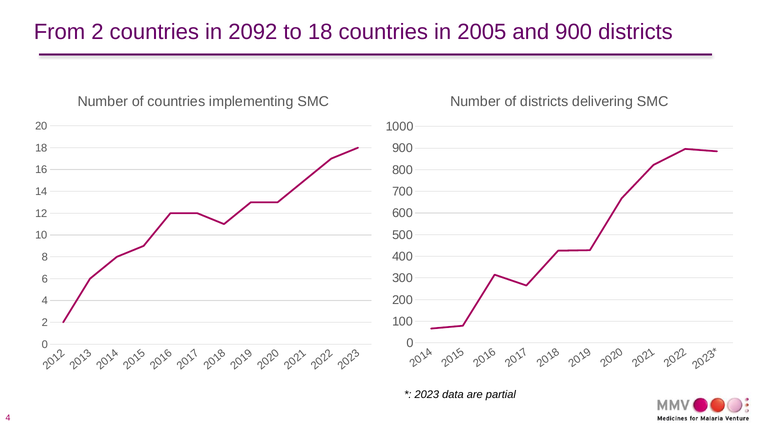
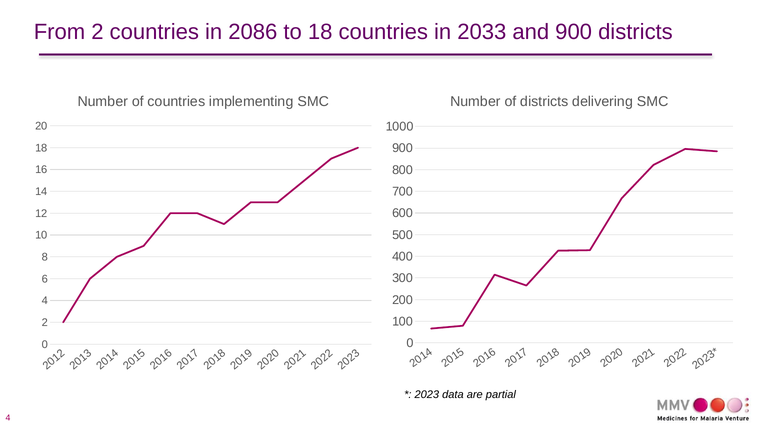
2092: 2092 -> 2086
2005: 2005 -> 2033
